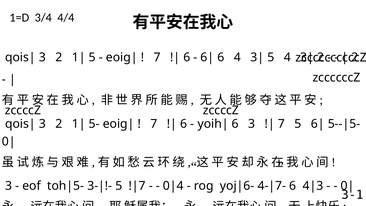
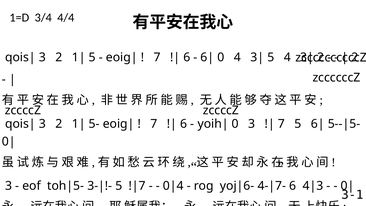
6 at (221, 57): 6 -> 0
6 at (235, 124): 6 -> 0
